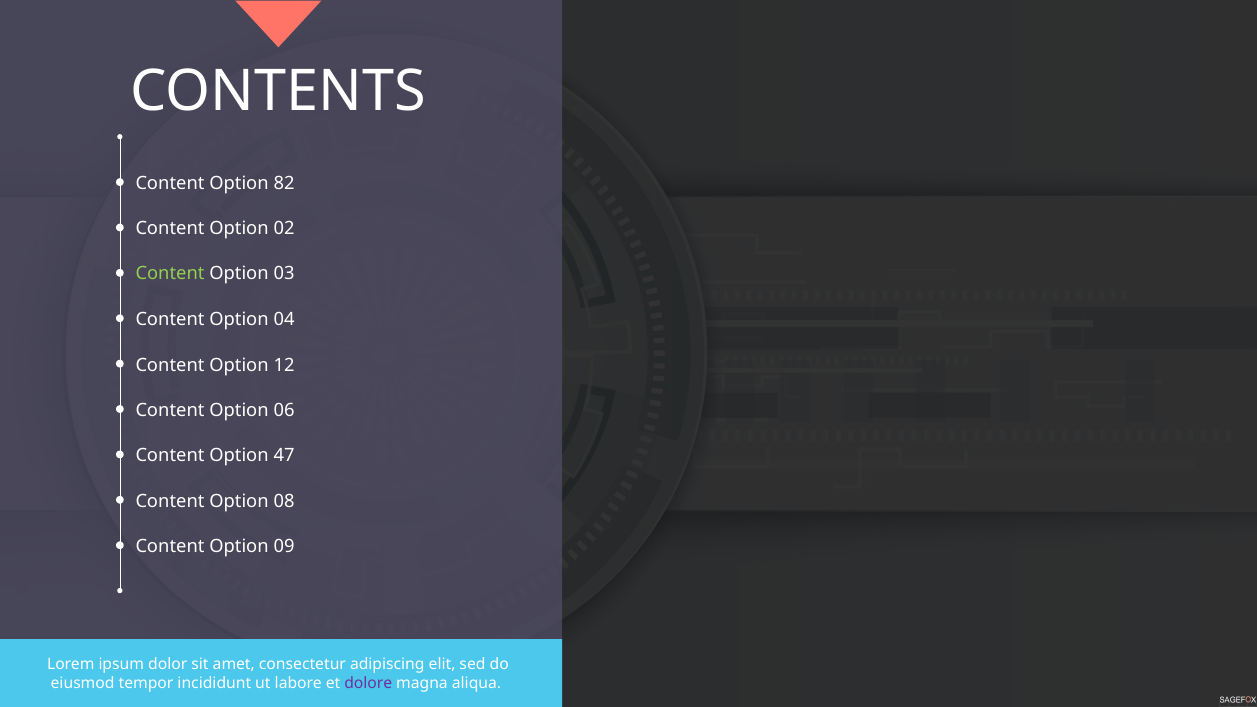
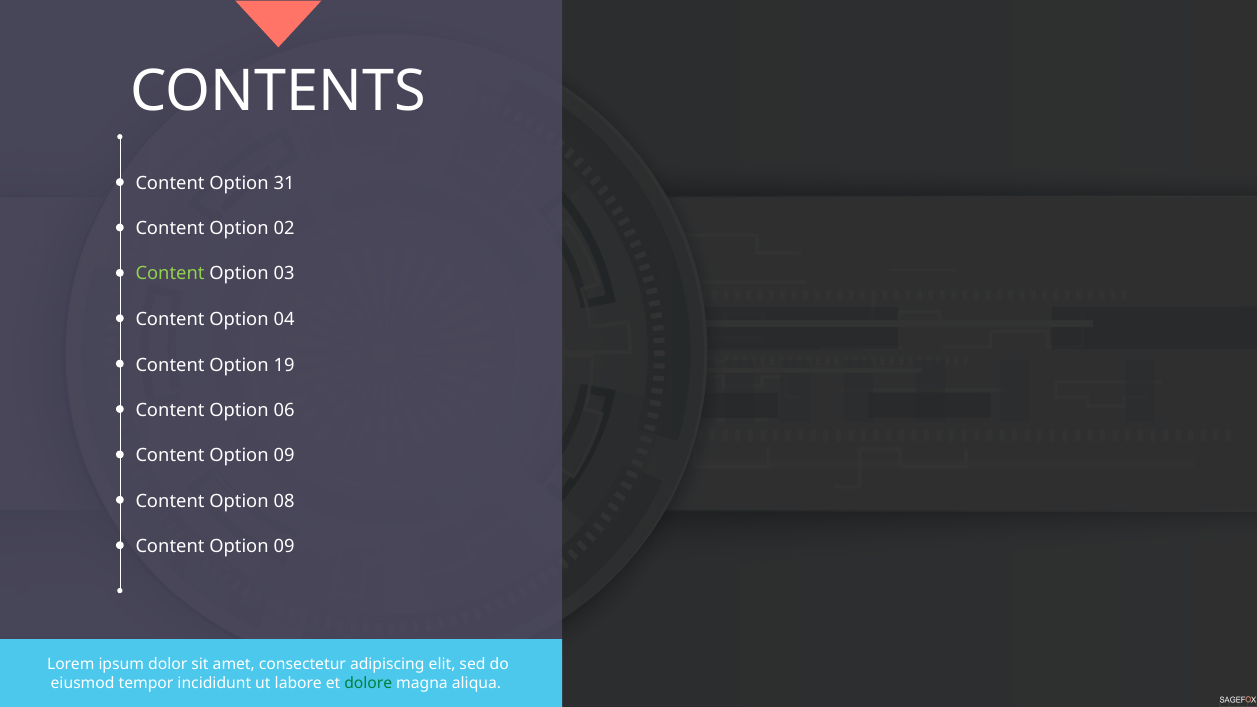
82: 82 -> 31
12: 12 -> 19
47 at (284, 456): 47 -> 09
dolore colour: purple -> green
